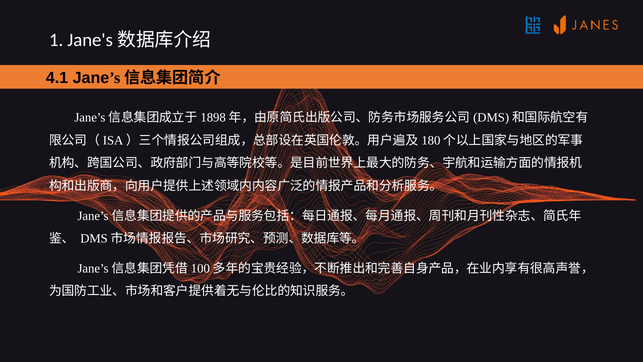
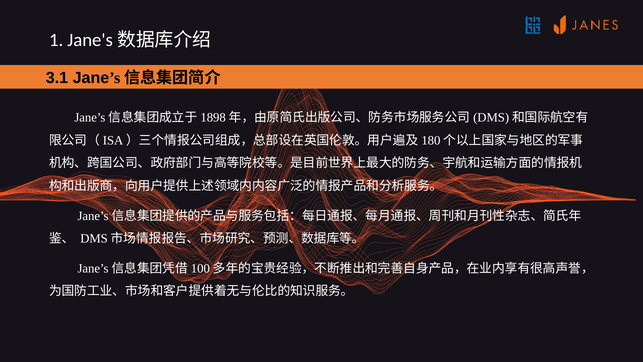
4.1: 4.1 -> 3.1
